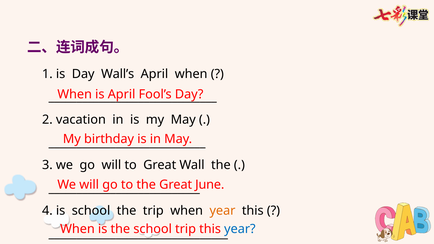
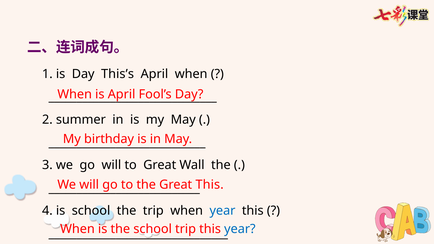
Wall’s: Wall’s -> This’s
vacation: vacation -> summer
June at (210, 185): June -> This
year at (222, 211) colour: orange -> blue
